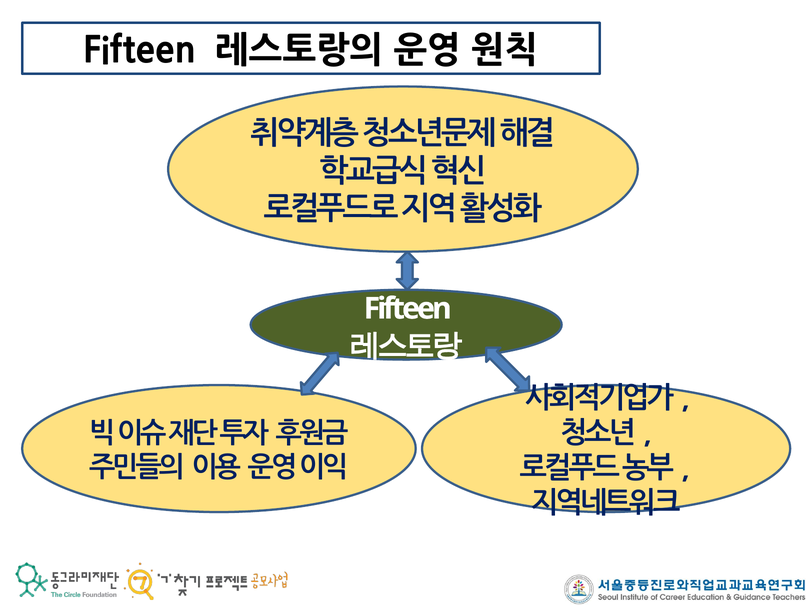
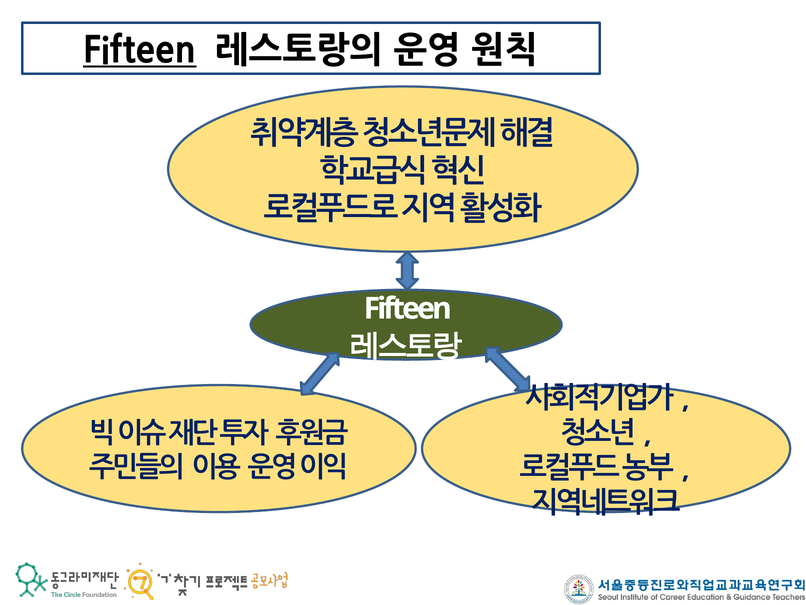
Fifteen at (140, 51) underline: none -> present
